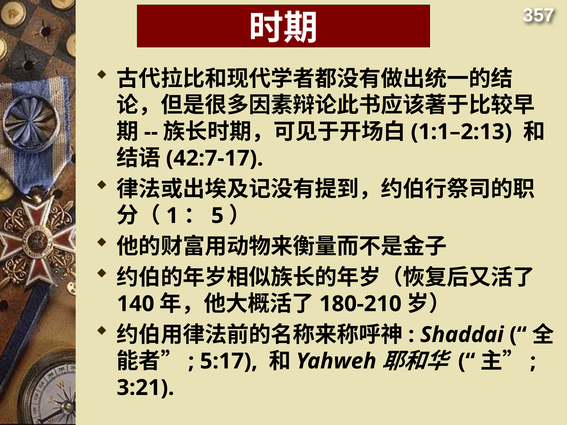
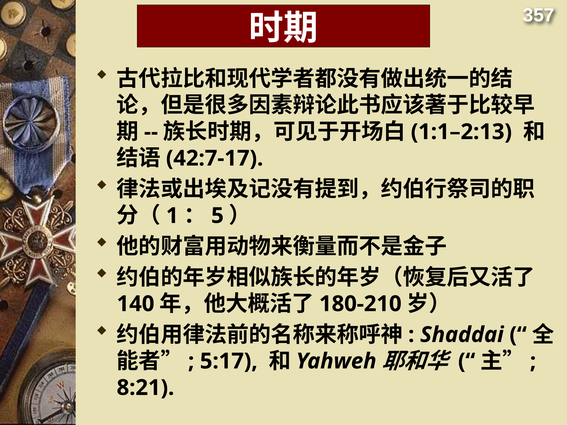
3:21: 3:21 -> 8:21
